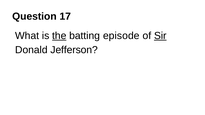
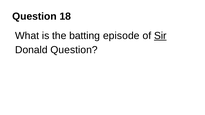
17: 17 -> 18
the underline: present -> none
Donald Jefferson: Jefferson -> Question
